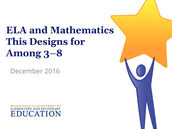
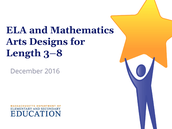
This: This -> Arts
Among: Among -> Length
